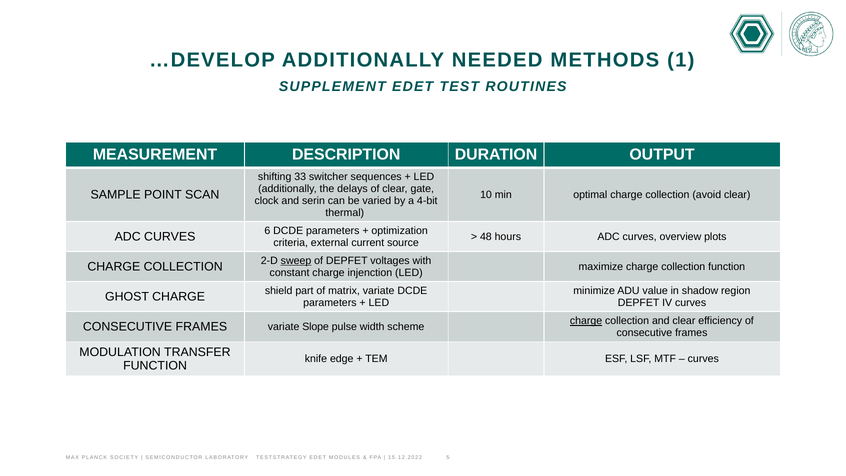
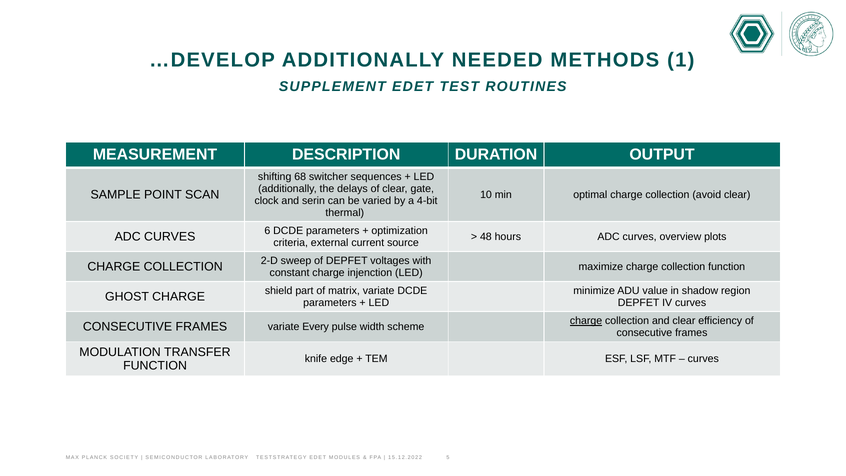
33: 33 -> 68
sweep underline: present -> none
Slope: Slope -> Every
